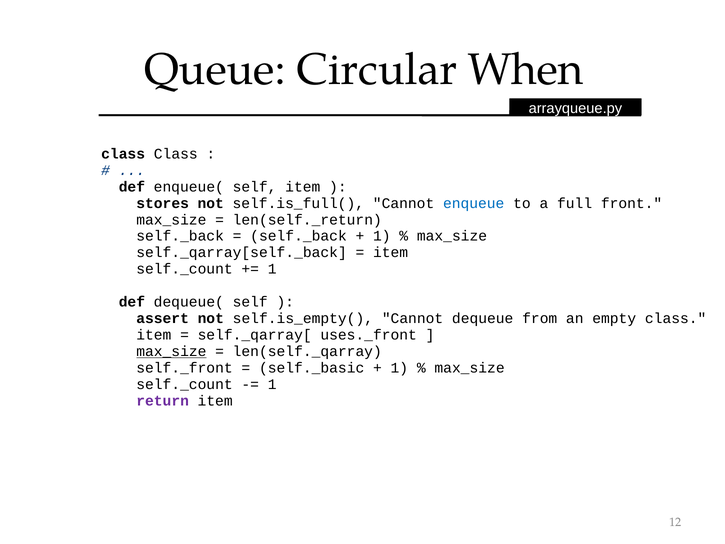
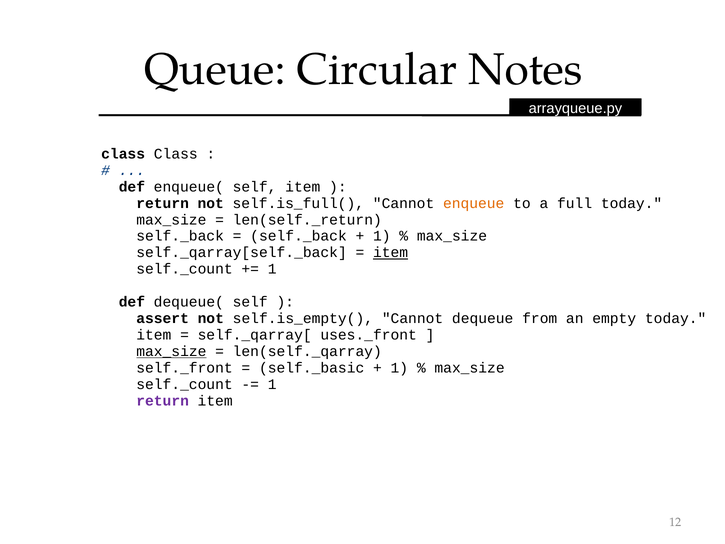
When: When -> Notes
stores at (163, 203): stores -> return
enqueue colour: blue -> orange
full front: front -> today
item at (391, 253) underline: none -> present
empty class: class -> today
